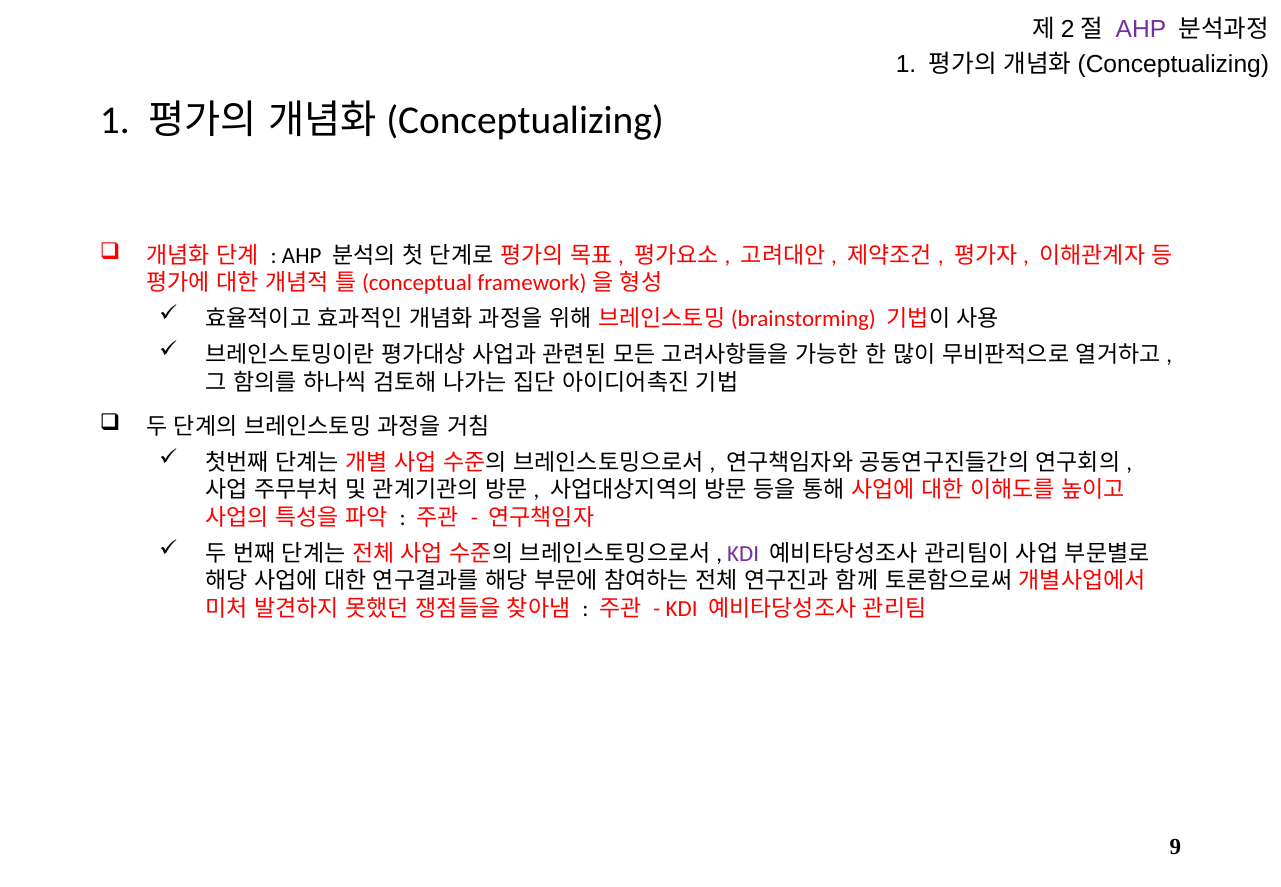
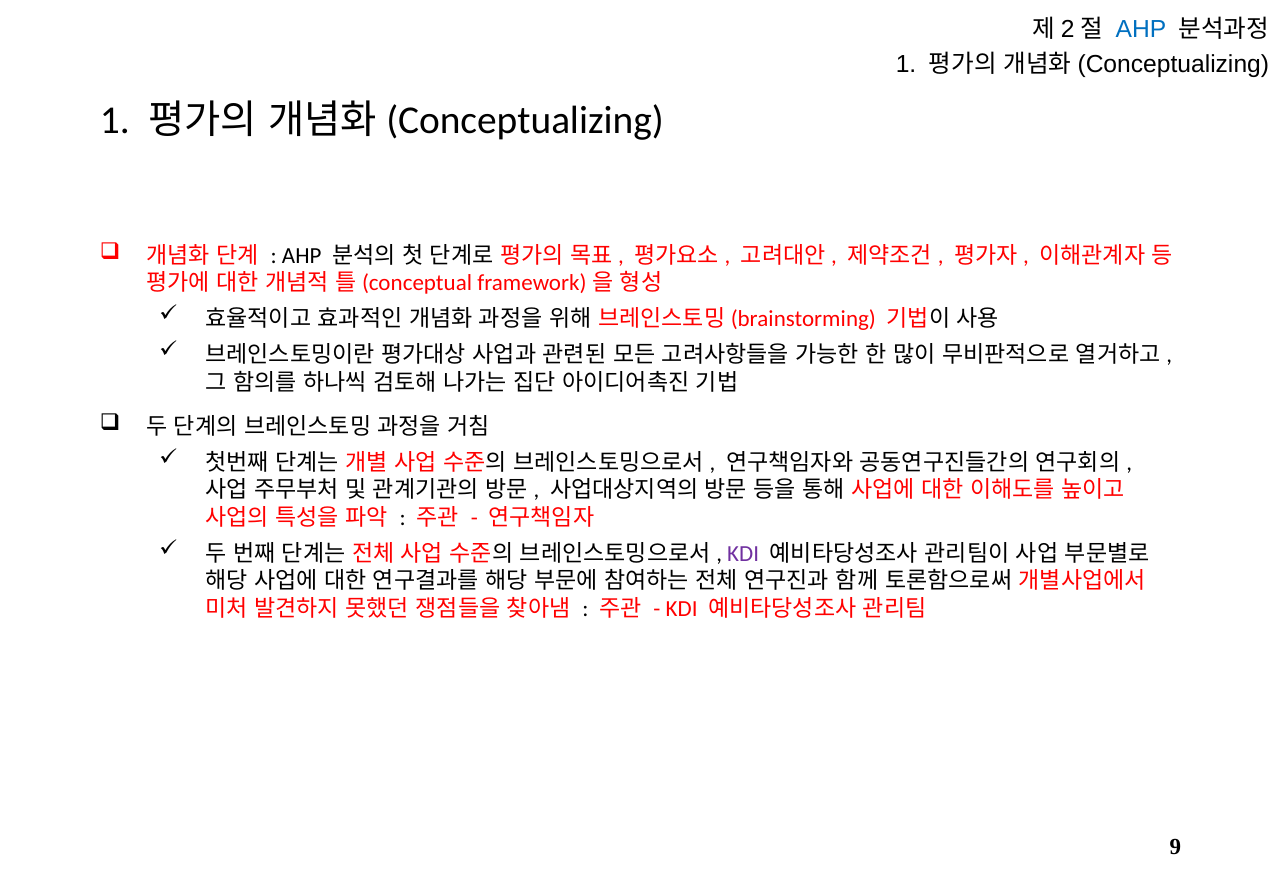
AHP at (1141, 29) colour: purple -> blue
